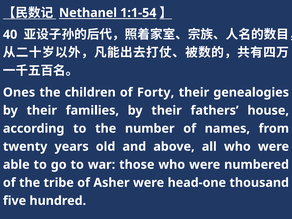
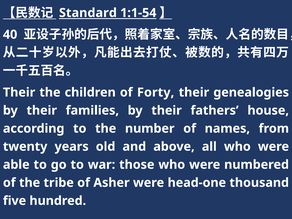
Nethanel: Nethanel -> Standard
Ones at (19, 92): Ones -> Their
